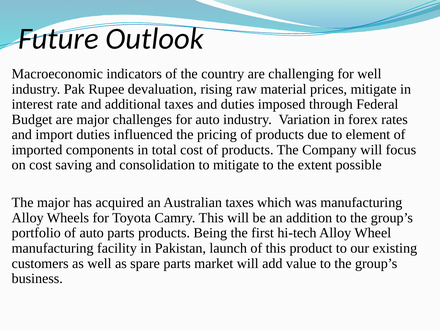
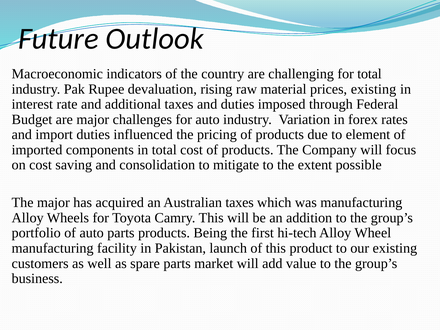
for well: well -> total
prices mitigate: mitigate -> existing
